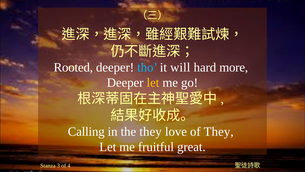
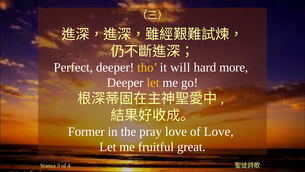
Rooted: Rooted -> Perfect
tho colour: light blue -> yellow
Calling: Calling -> Former
the they: they -> pray
of They: They -> Love
